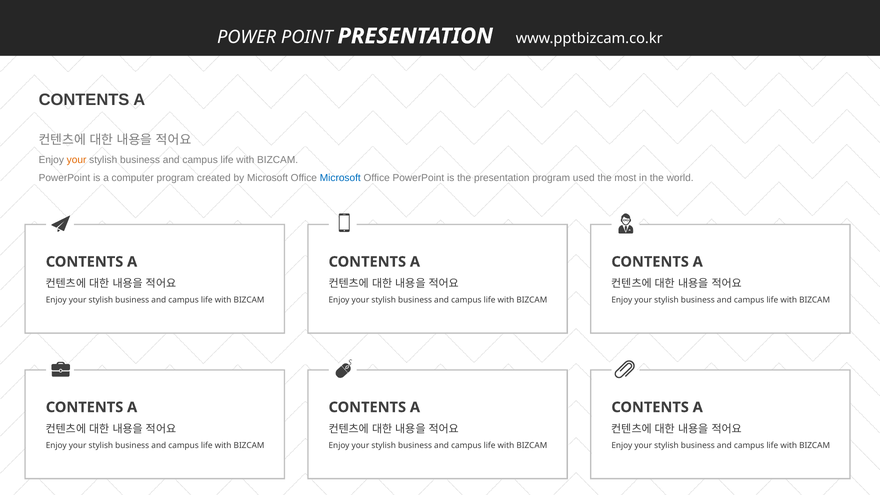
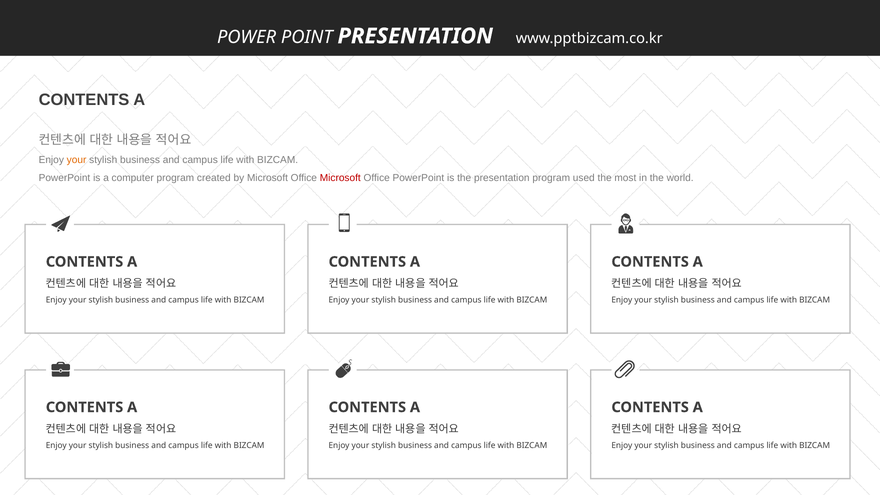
Microsoft at (340, 178) colour: blue -> red
